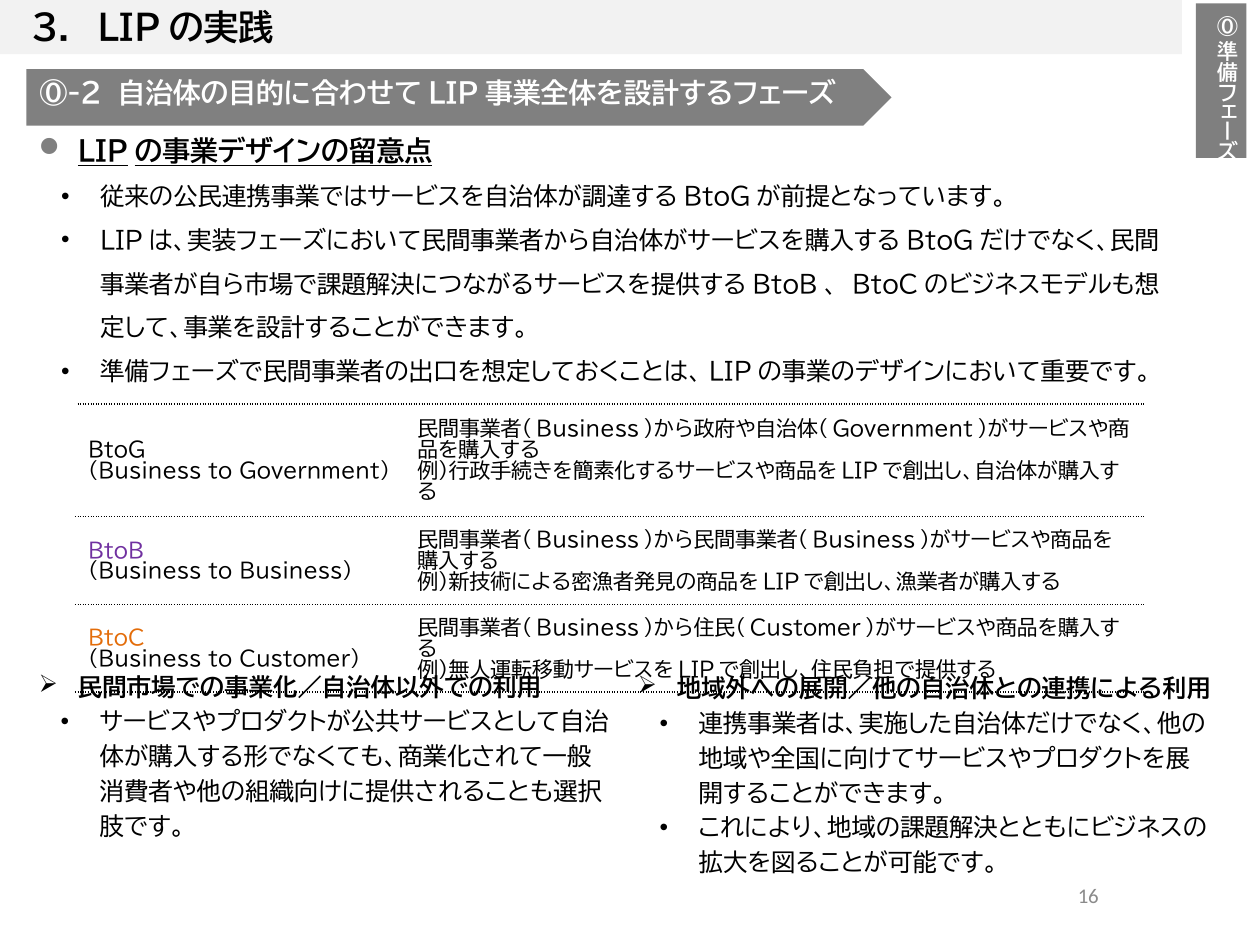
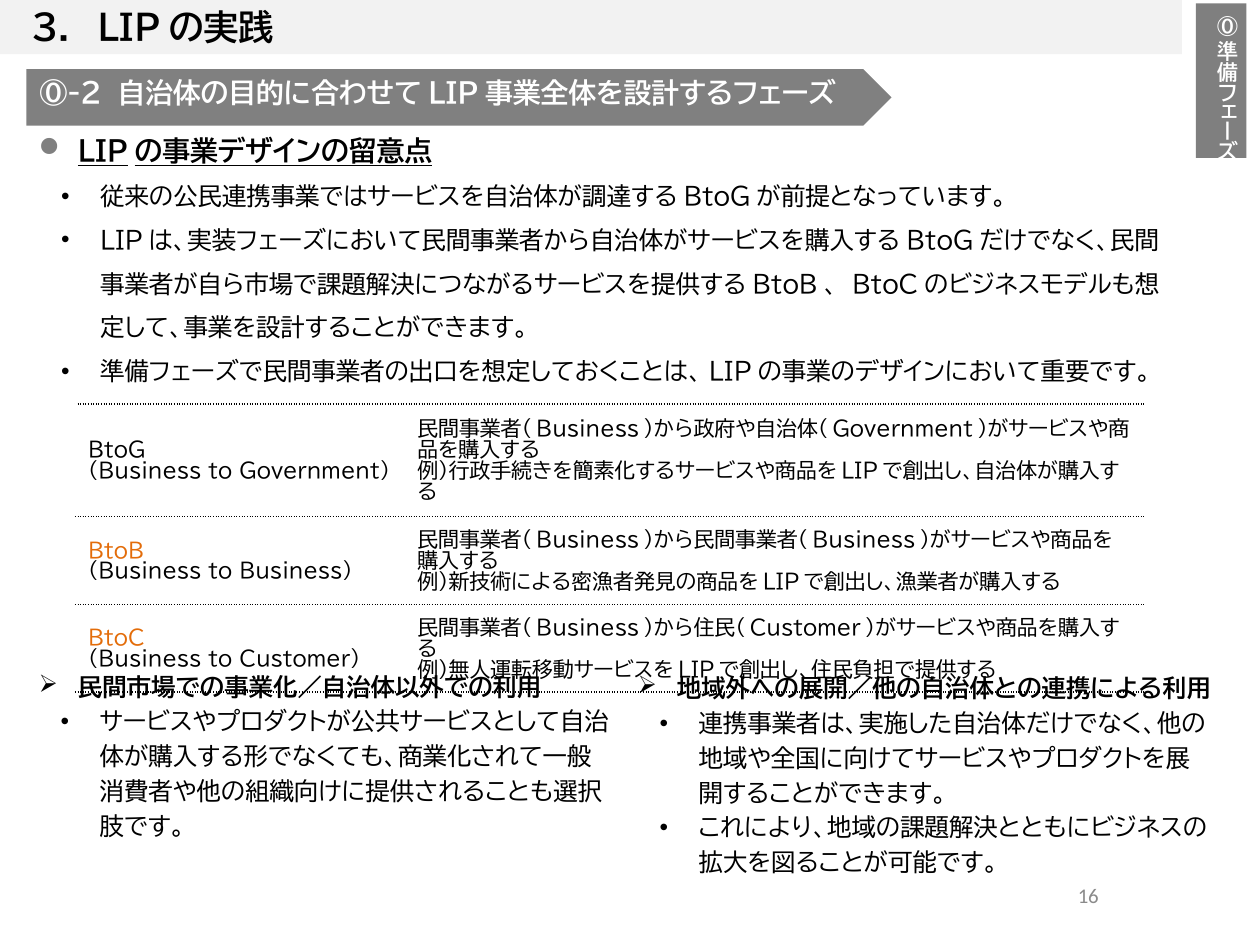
BtoB colour: purple -> orange
